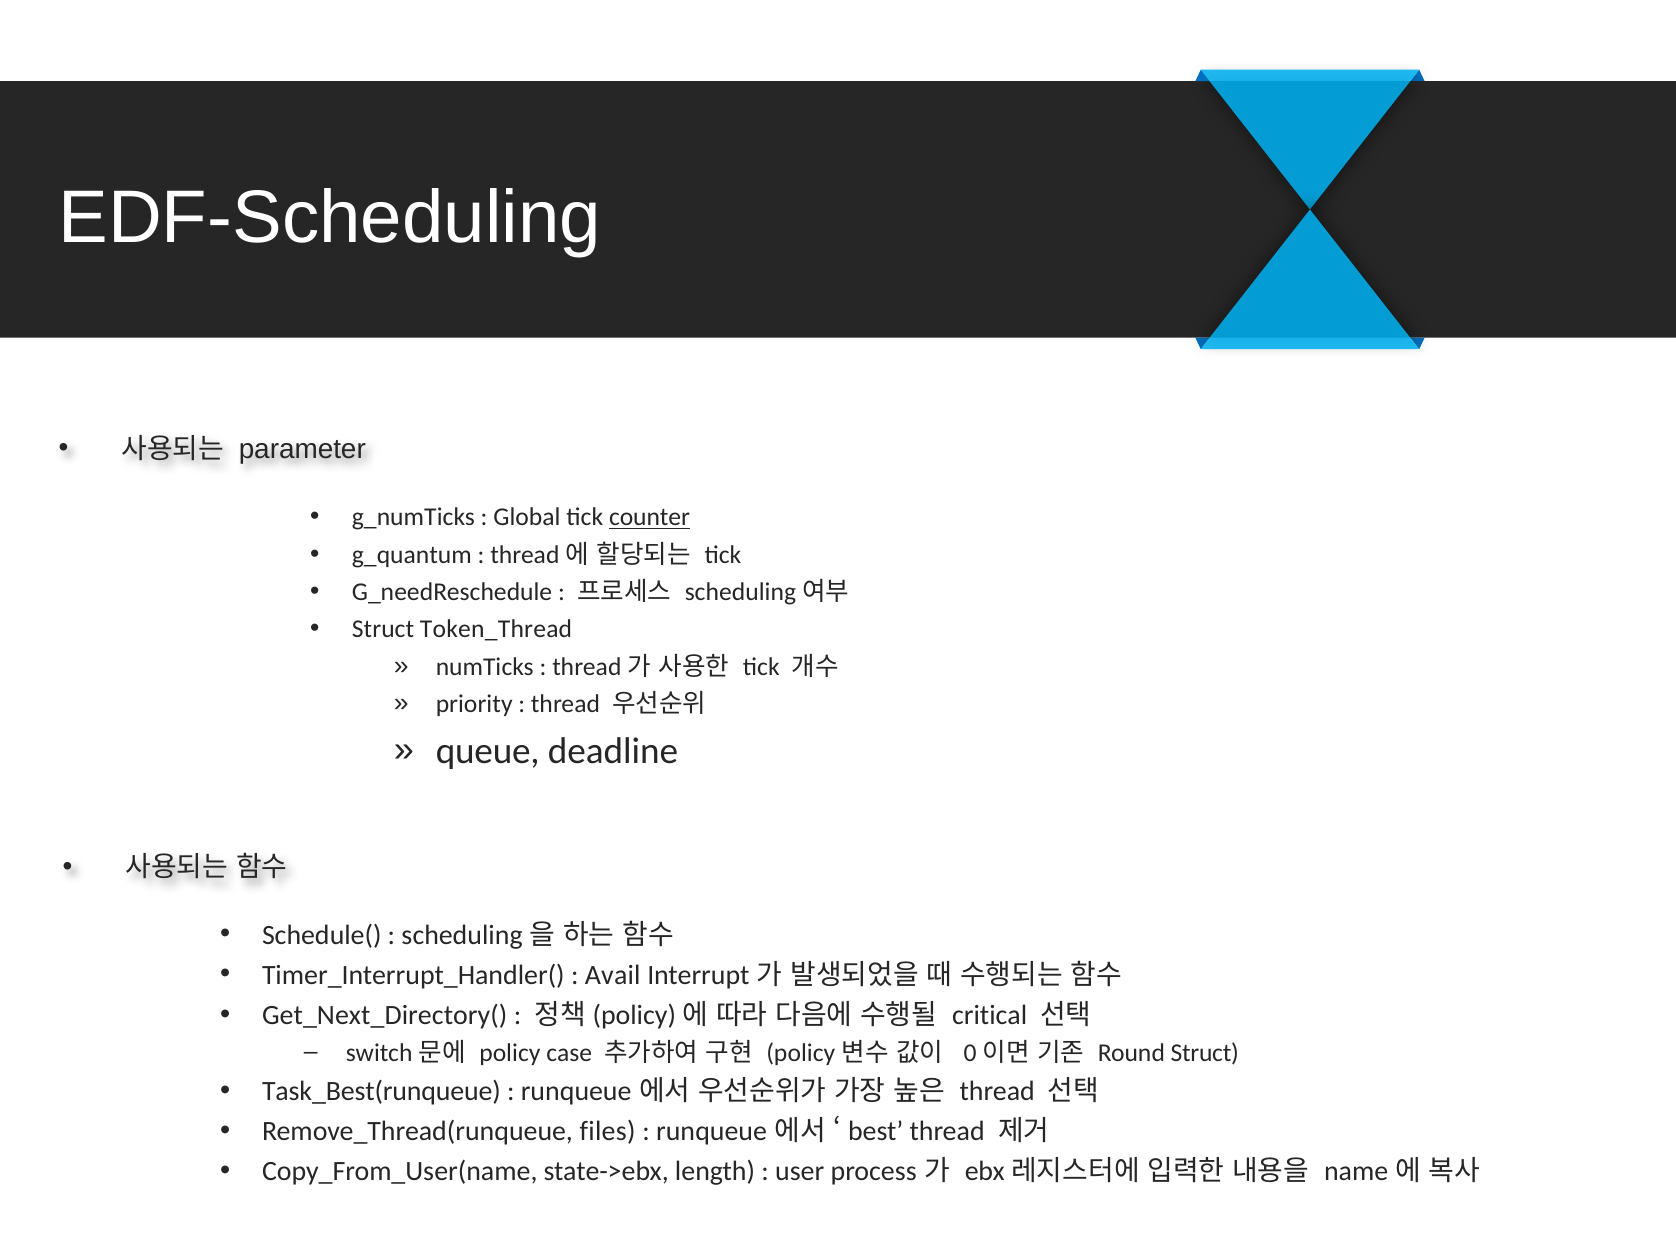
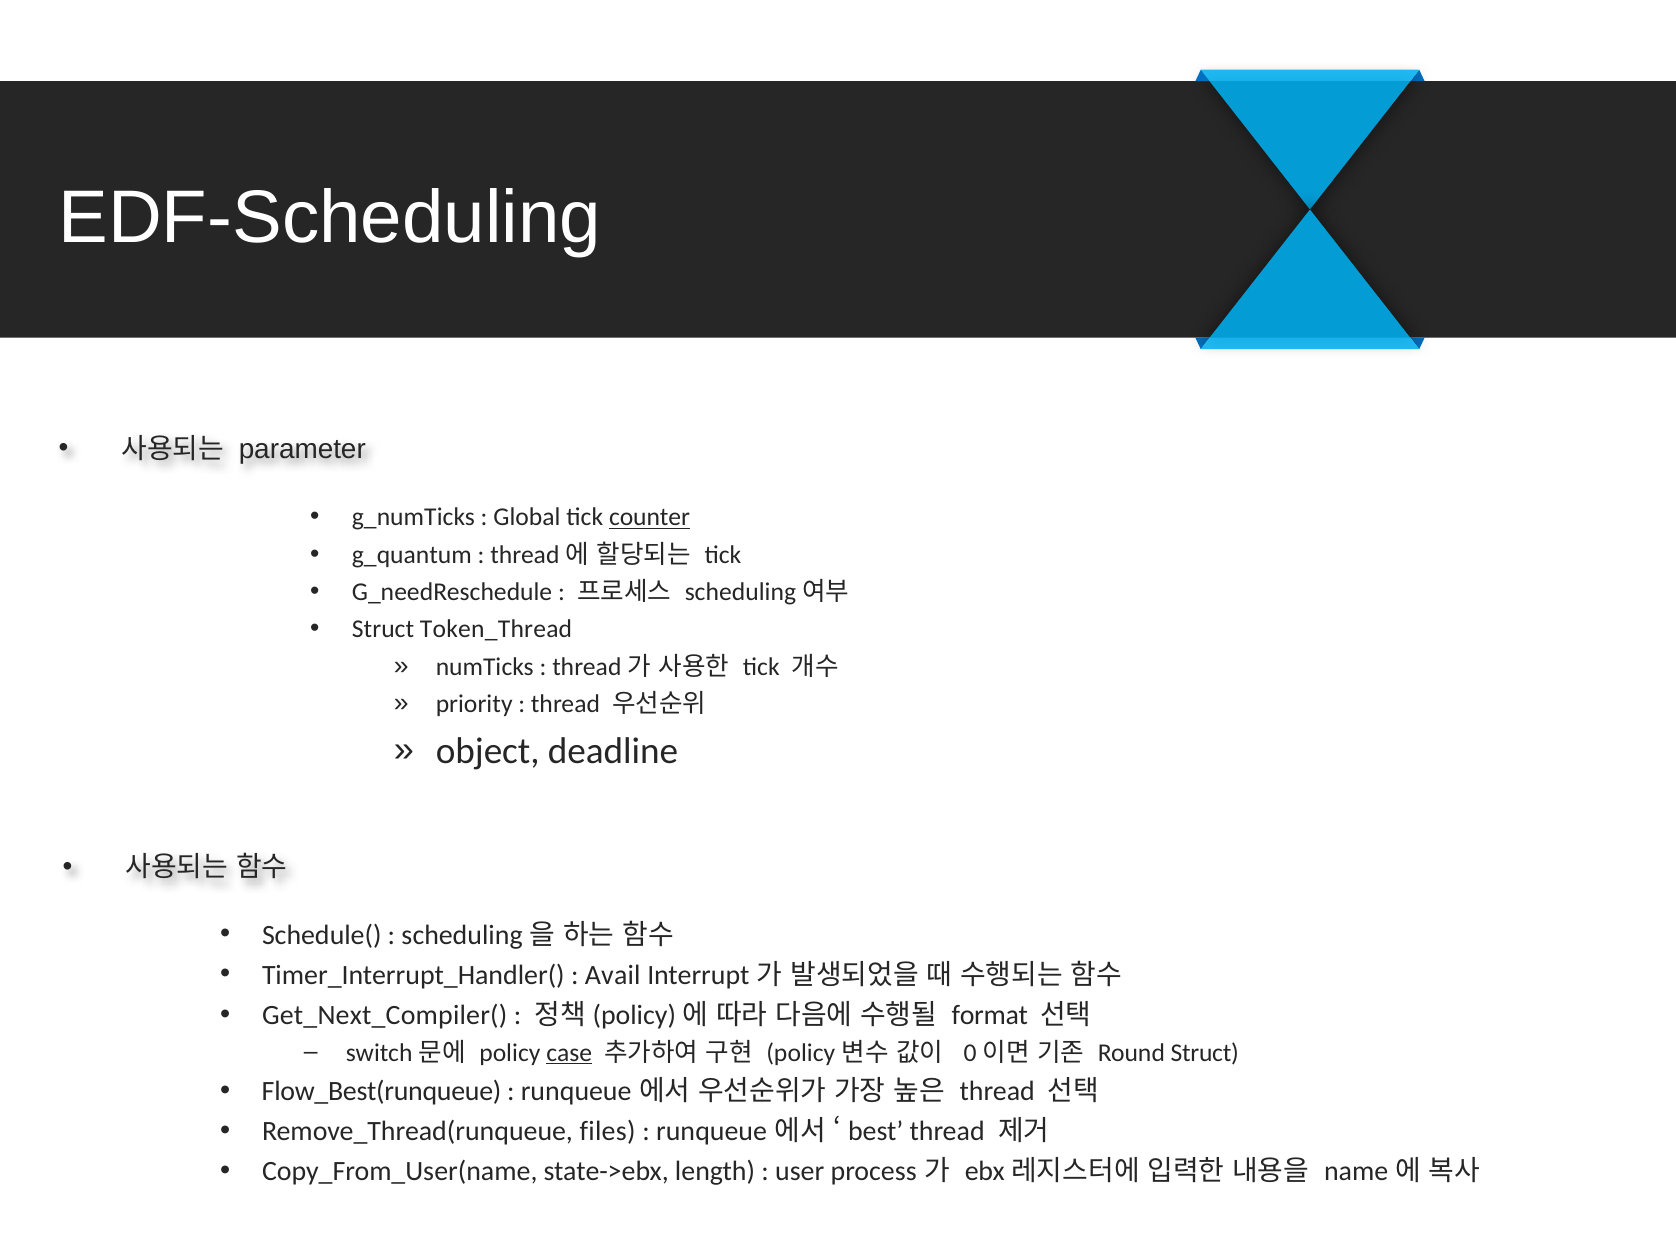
queue: queue -> object
Get_Next_Directory(: Get_Next_Directory( -> Get_Next_Compiler(
critical: critical -> format
case underline: none -> present
Task_Best(runqueue: Task_Best(runqueue -> Flow_Best(runqueue
